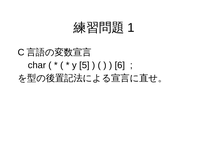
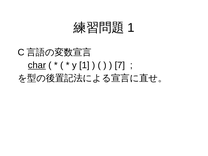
char underline: none -> present
y 5: 5 -> 1
6: 6 -> 7
